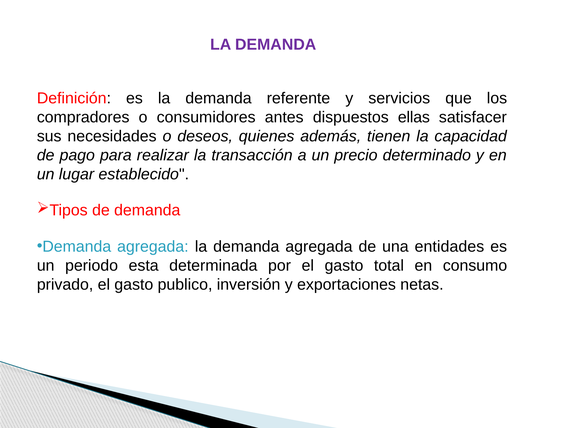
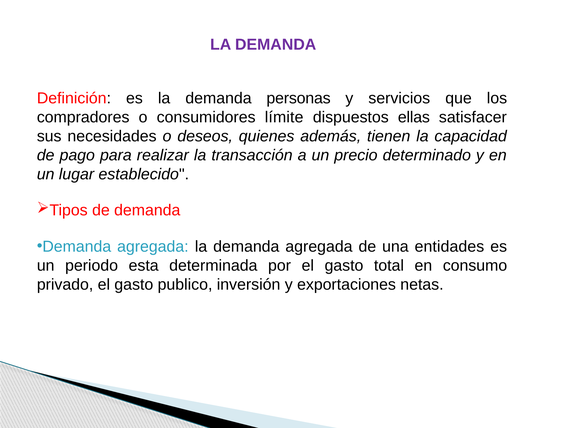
referente: referente -> personas
antes: antes -> límite
